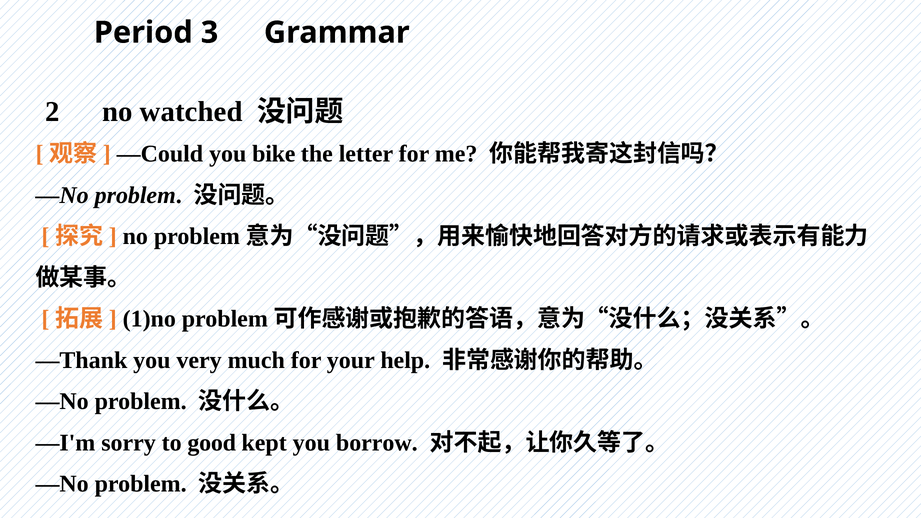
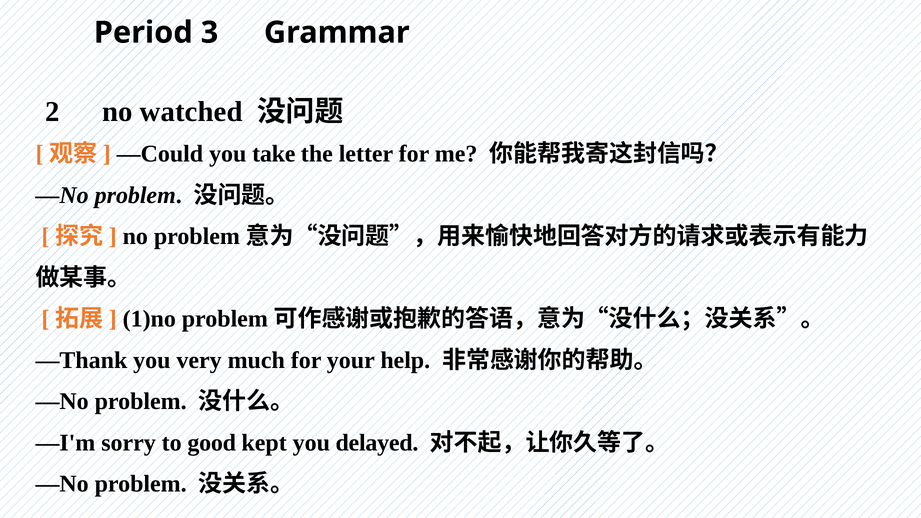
bike: bike -> take
borrow: borrow -> delayed
